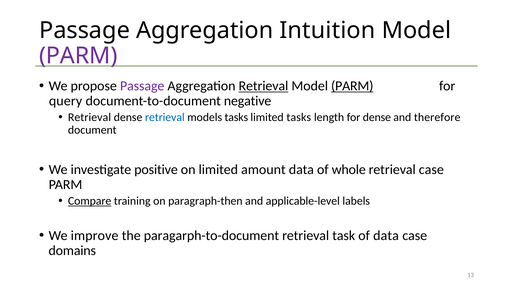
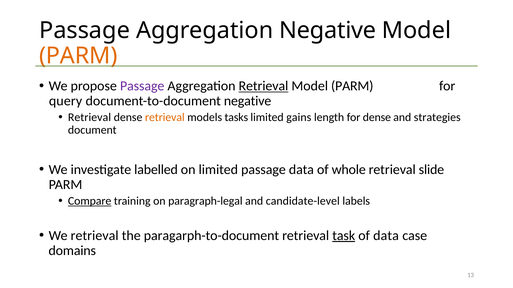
Aggregation Intuition: Intuition -> Negative
PARM at (78, 56) colour: purple -> orange
PARM at (352, 86) underline: present -> none
retrieval at (165, 118) colour: blue -> orange
limited tasks: tasks -> gains
therefore: therefore -> strategies
positive: positive -> labelled
limited amount: amount -> passage
retrieval case: case -> slide
paragraph-then: paragraph-then -> paragraph-legal
applicable-level: applicable-level -> candidate-level
We improve: improve -> retrieval
task underline: none -> present
